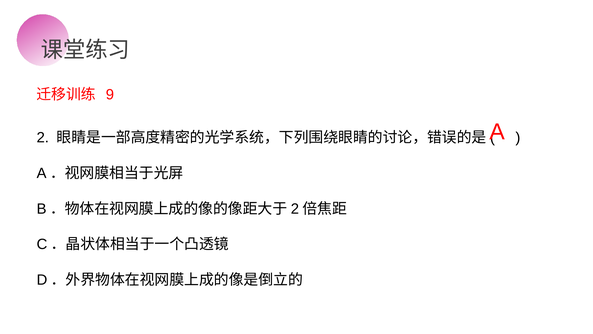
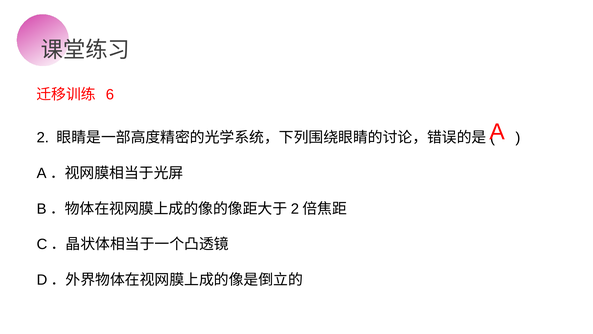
9: 9 -> 6
